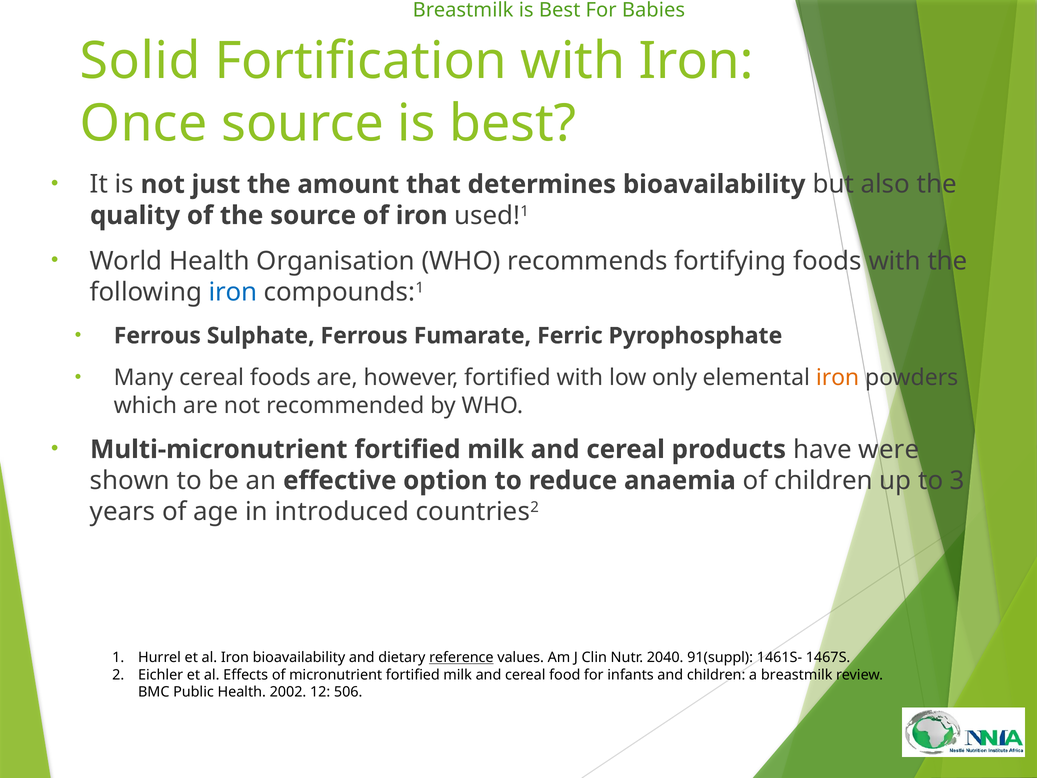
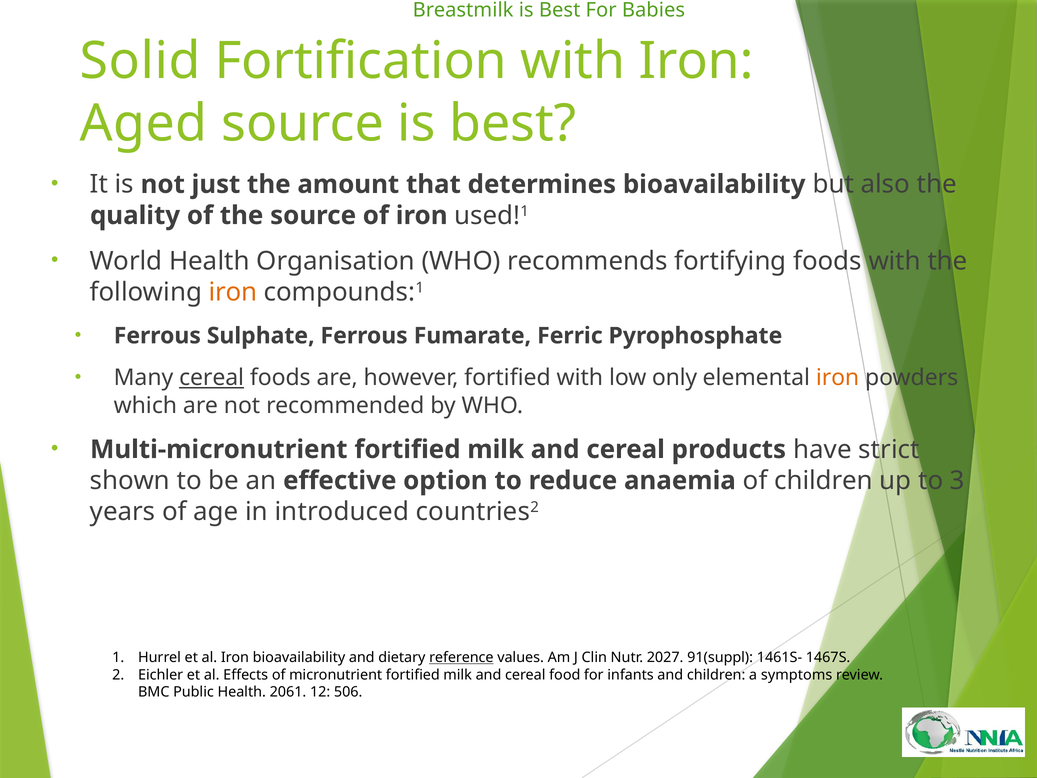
Once: Once -> Aged
iron at (233, 292) colour: blue -> orange
cereal at (212, 378) underline: none -> present
were: were -> strict
2040: 2040 -> 2027
a breastmilk: breastmilk -> symptoms
2002: 2002 -> 2061
